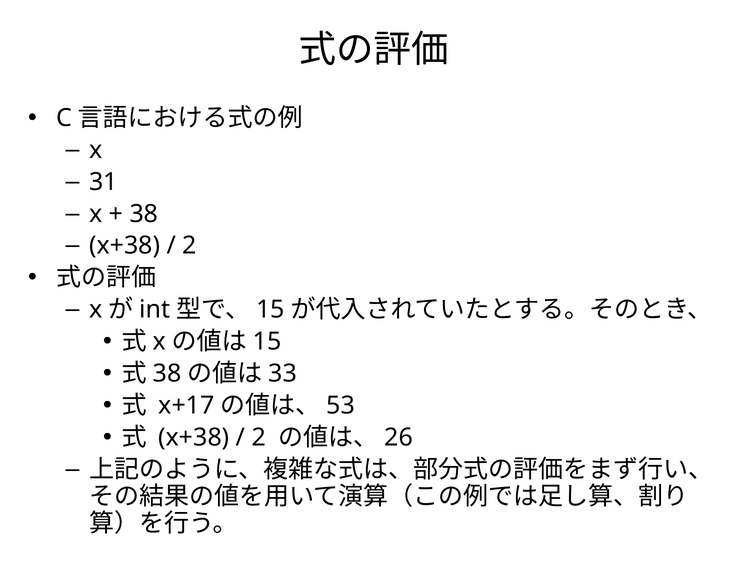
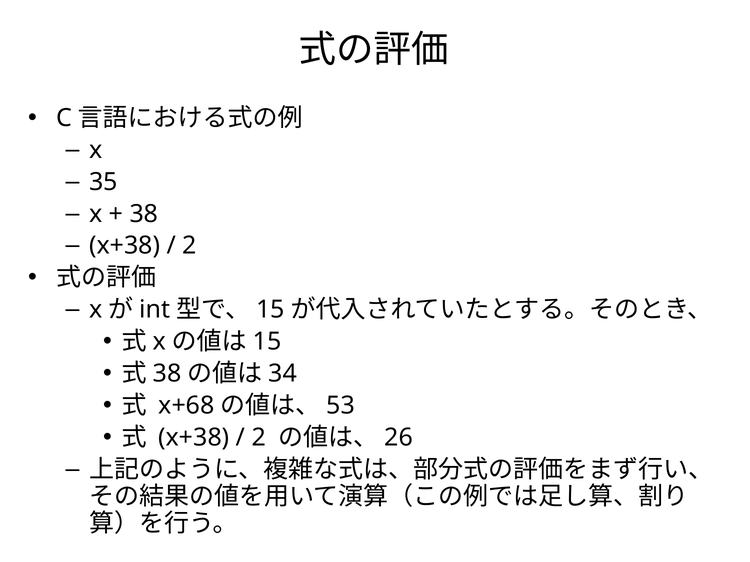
31: 31 -> 35
33: 33 -> 34
x+17: x+17 -> x+68
